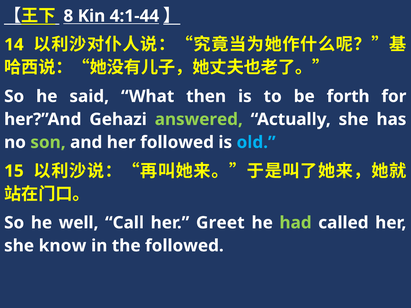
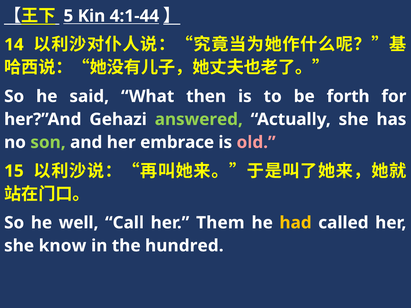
8: 8 -> 5
her followed: followed -> embrace
old colour: light blue -> pink
Greet: Greet -> Them
had colour: light green -> yellow
the followed: followed -> hundred
